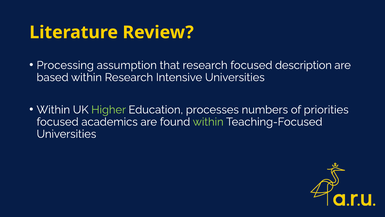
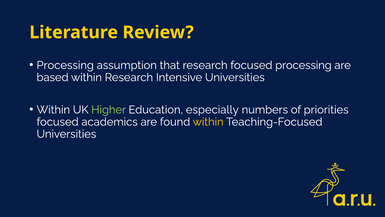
focused description: description -> processing
processes: processes -> especially
within at (208, 122) colour: light green -> yellow
